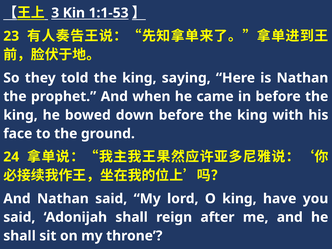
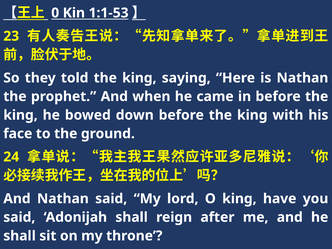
3: 3 -> 0
